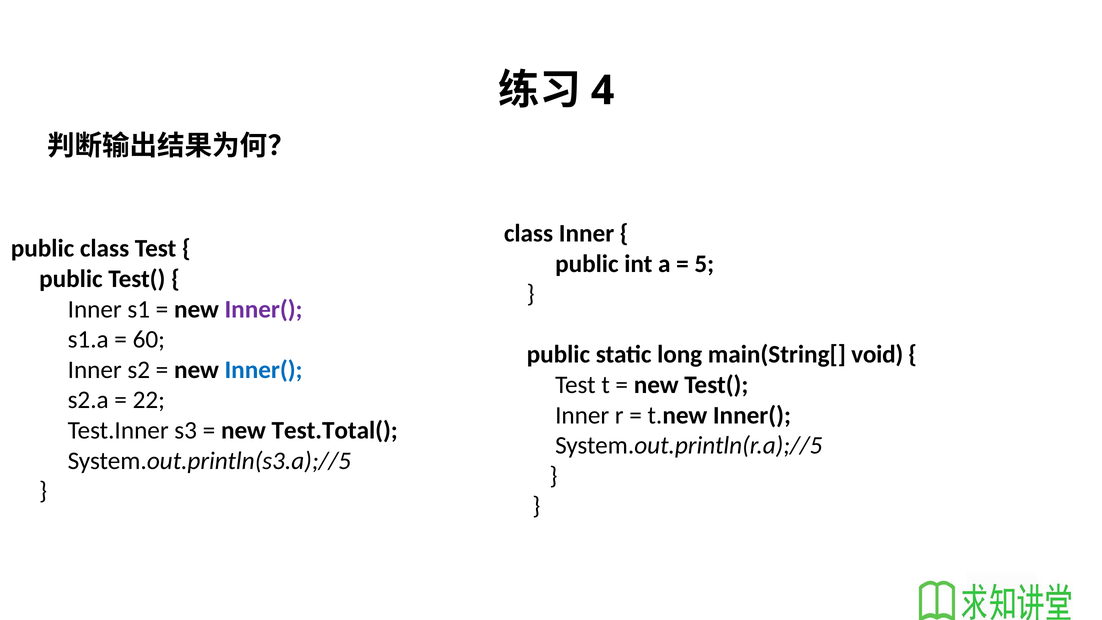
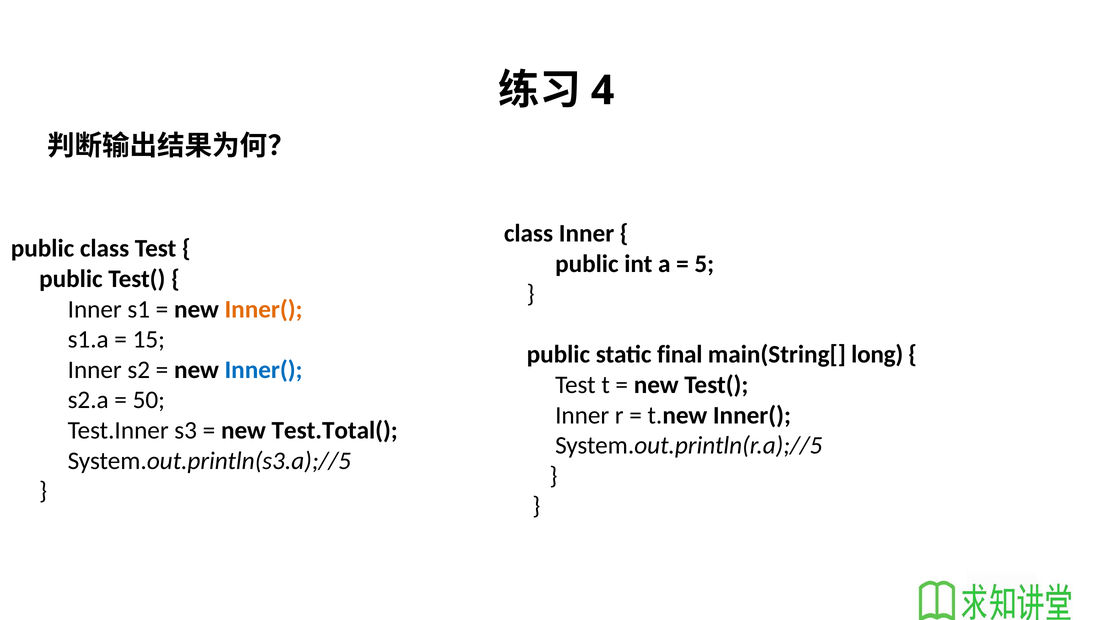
Inner( at (264, 309) colour: purple -> orange
60: 60 -> 15
long: long -> final
void: void -> long
22: 22 -> 50
